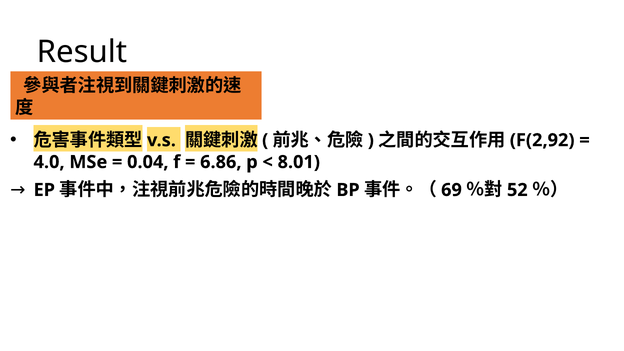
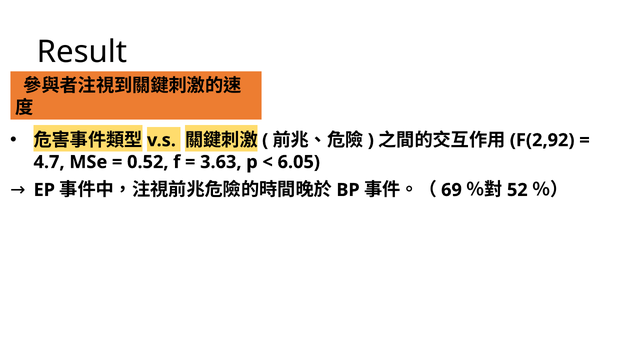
4.0: 4.0 -> 4.7
0.04: 0.04 -> 0.52
6.86: 6.86 -> 3.63
8.01: 8.01 -> 6.05
